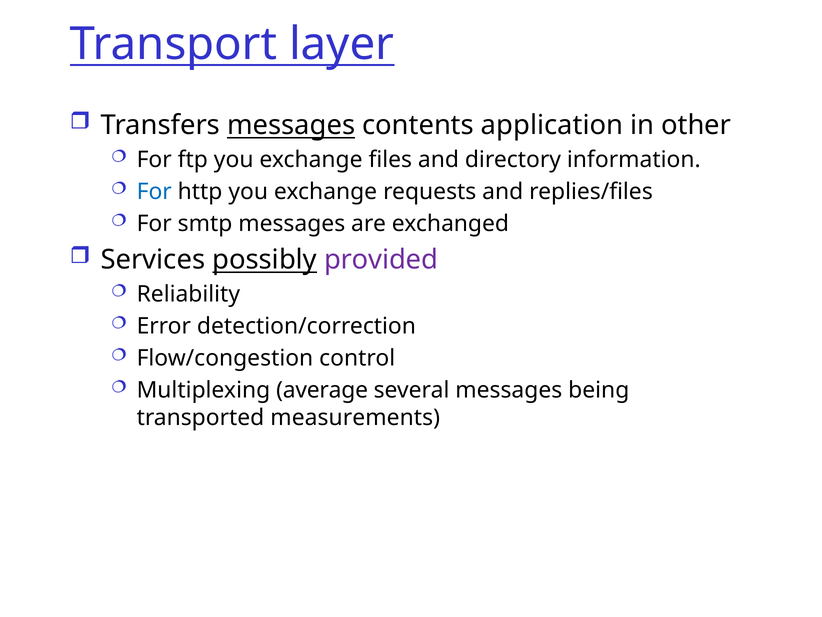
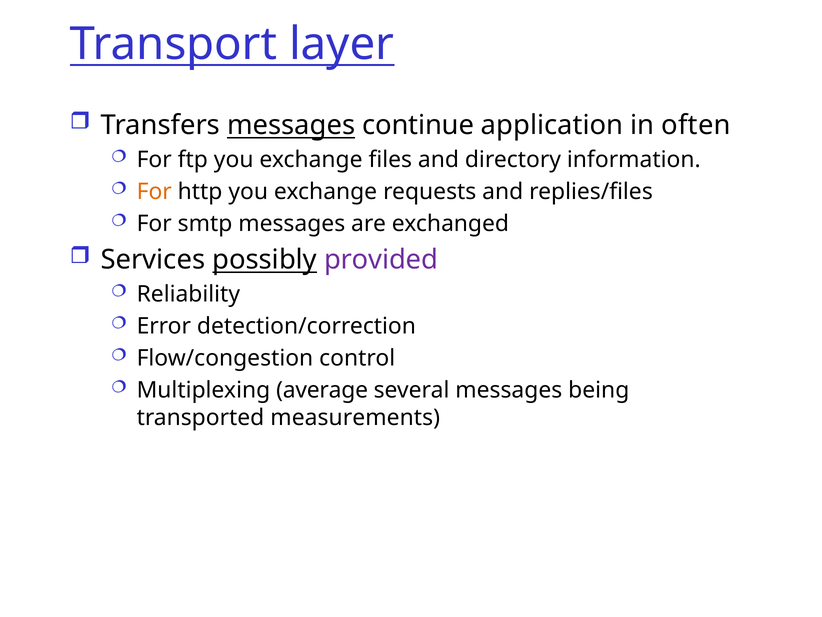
contents: contents -> continue
other: other -> often
For at (154, 192) colour: blue -> orange
